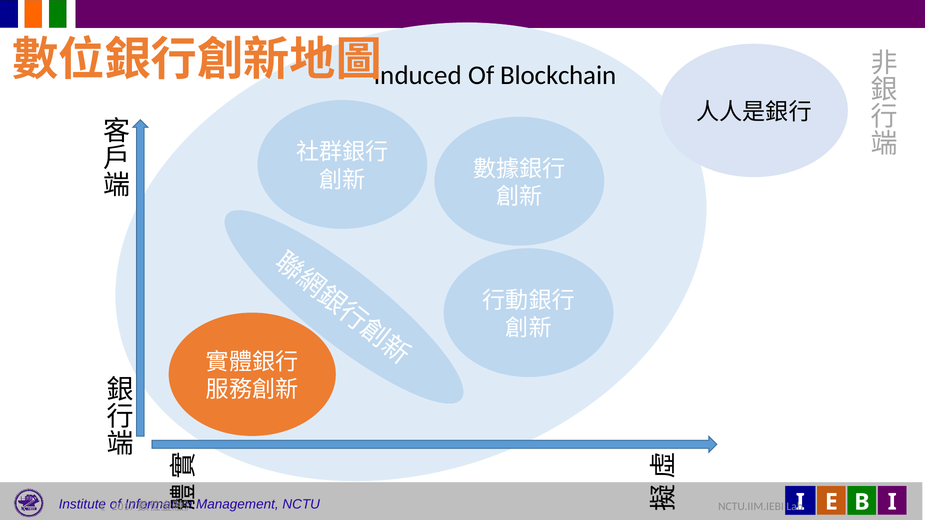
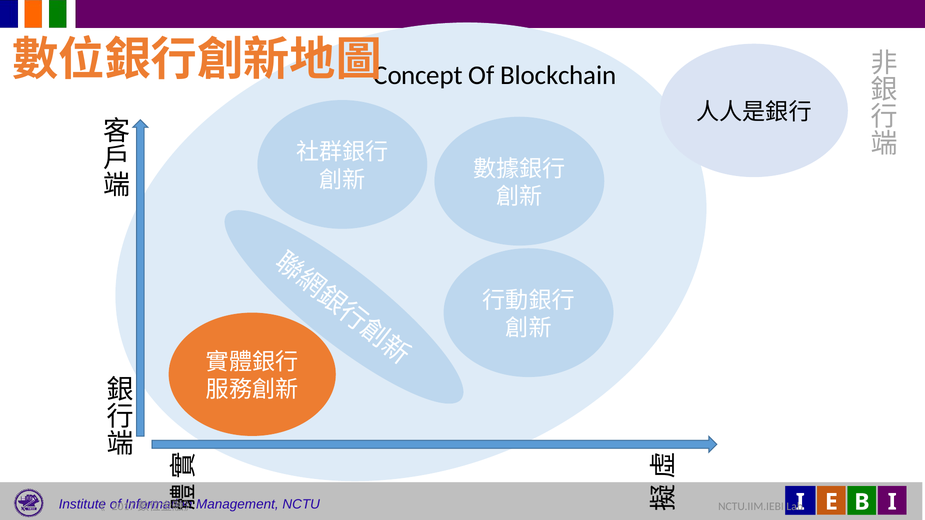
Induced: Induced -> Concept
